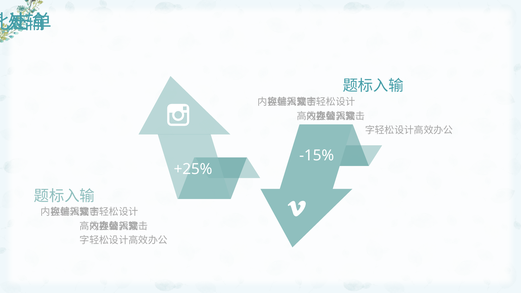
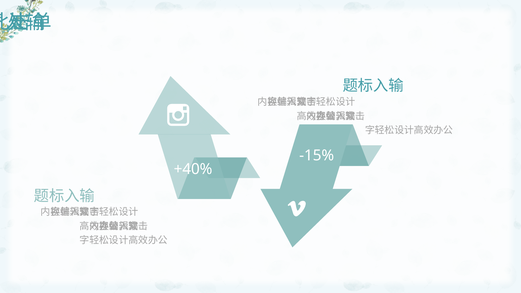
+25%: +25% -> +40%
